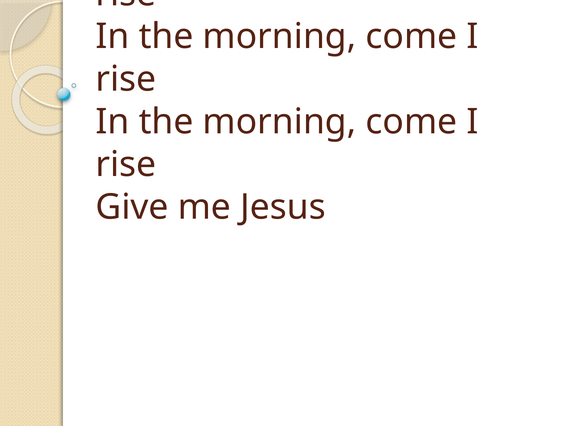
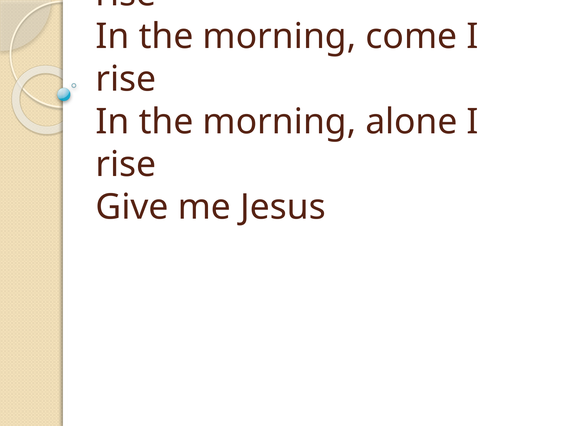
come at (411, 122): come -> alone
